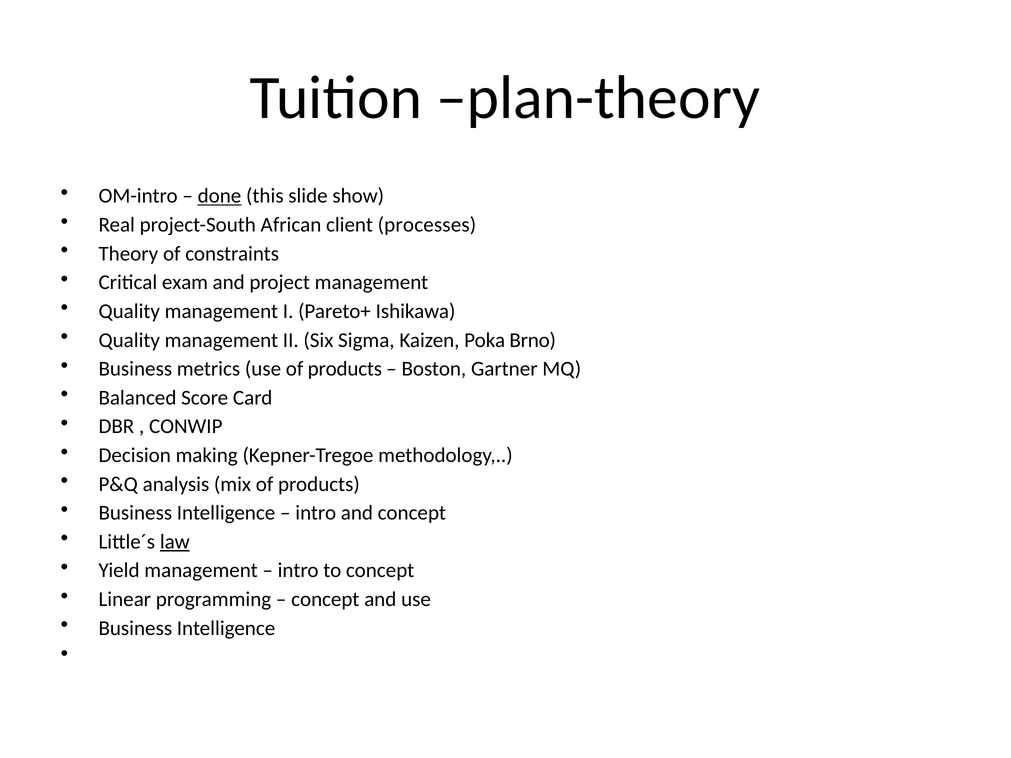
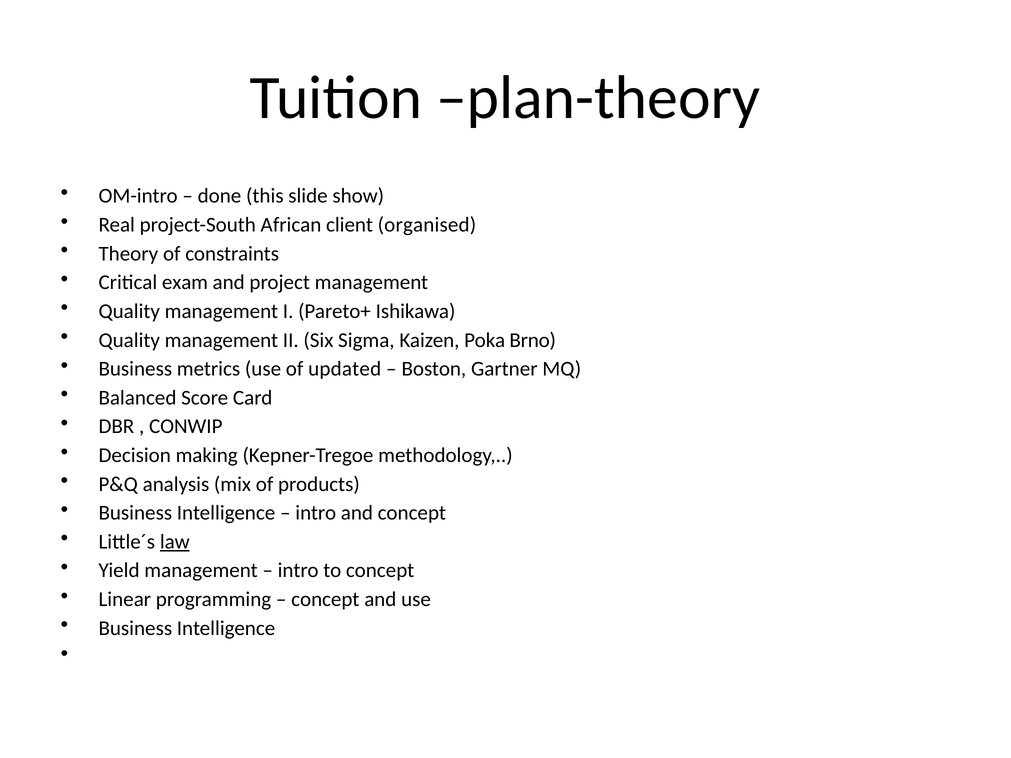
done underline: present -> none
processes: processes -> organised
use of products: products -> updated
